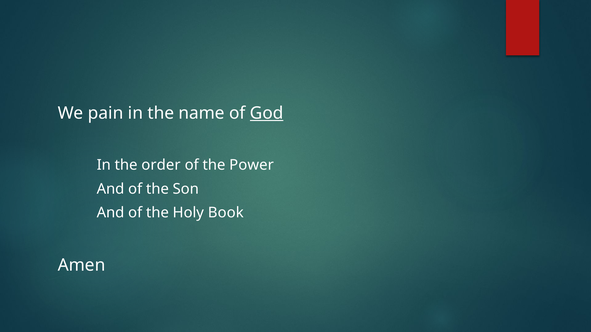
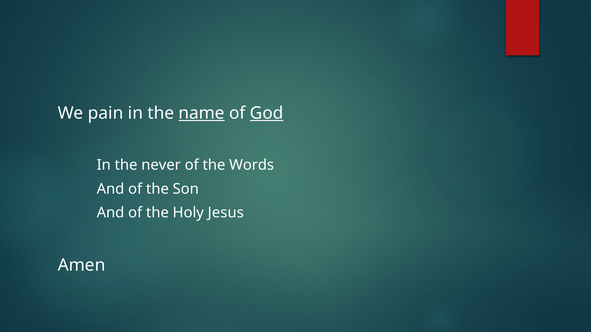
name underline: none -> present
order: order -> never
Power: Power -> Words
Book: Book -> Jesus
